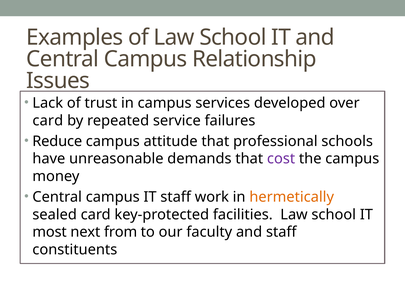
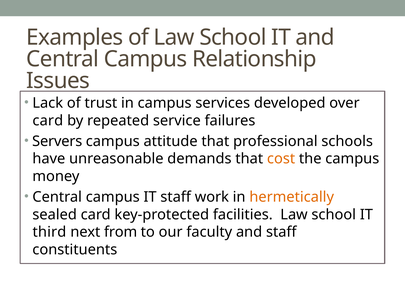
Reduce: Reduce -> Servers
cost colour: purple -> orange
most: most -> third
